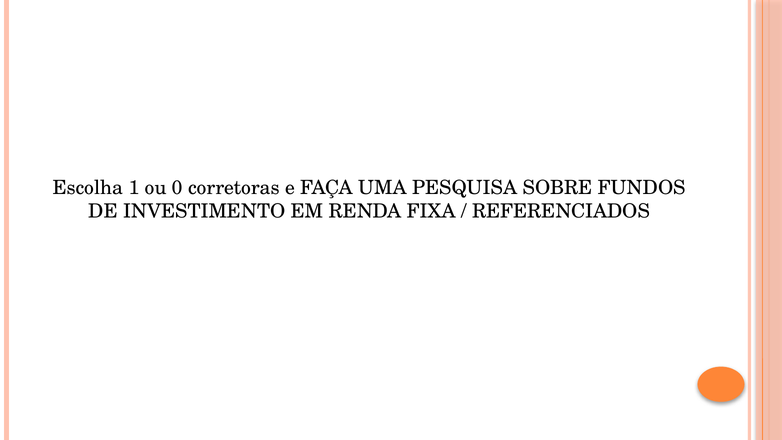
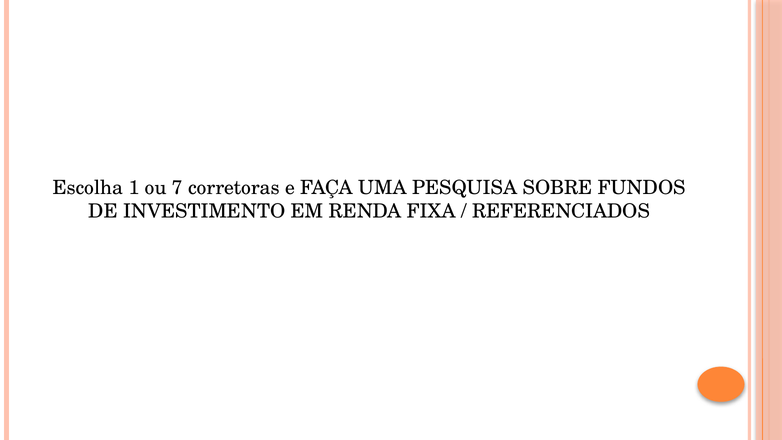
0: 0 -> 7
